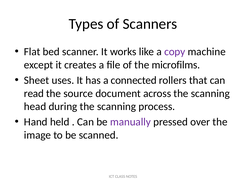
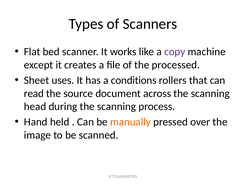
microfilms: microfilms -> processed
connected: connected -> conditions
manually colour: purple -> orange
